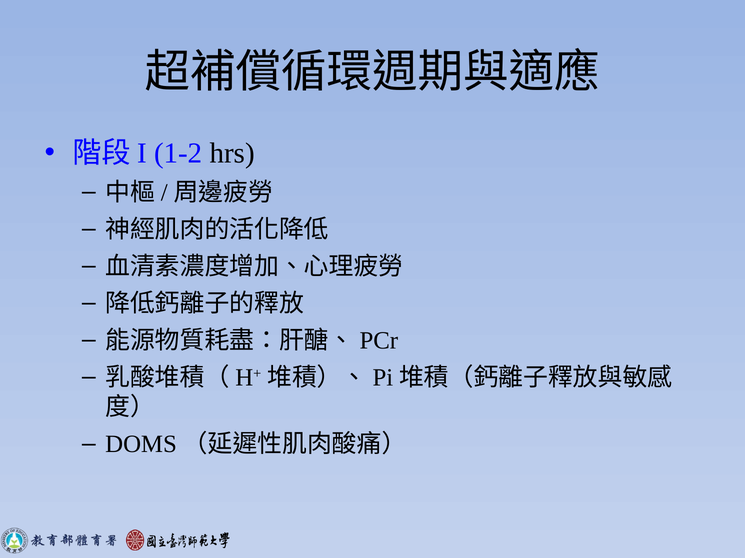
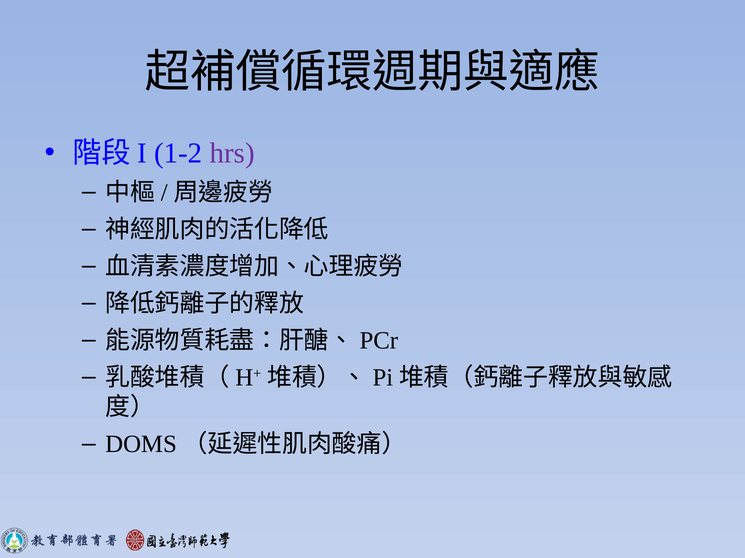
hrs colour: black -> purple
